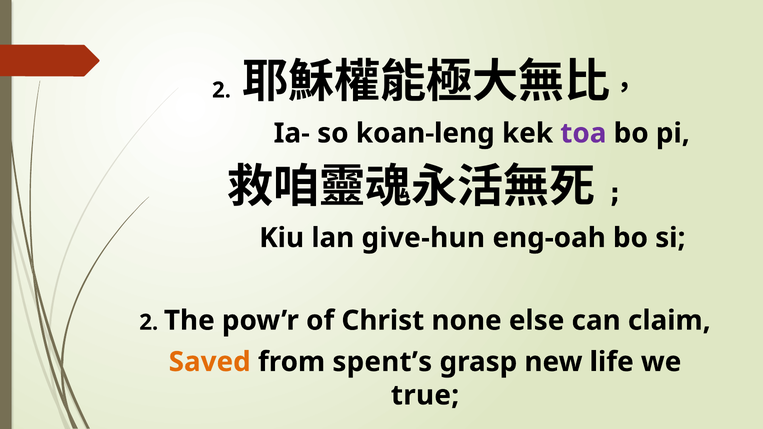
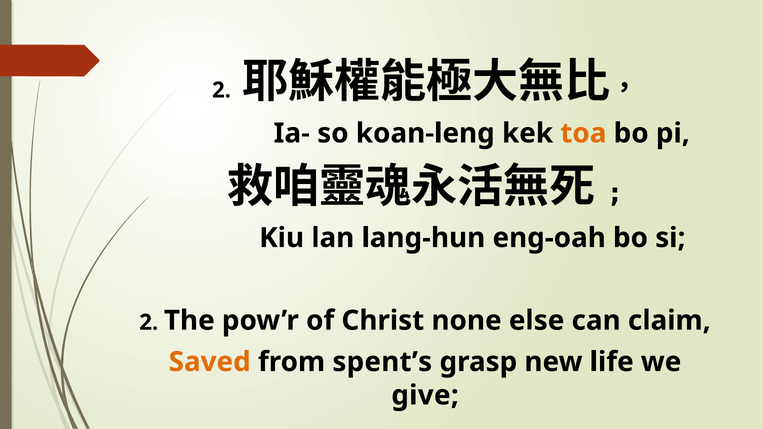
toa colour: purple -> orange
give-hun: give-hun -> lang-hun
true: true -> give
